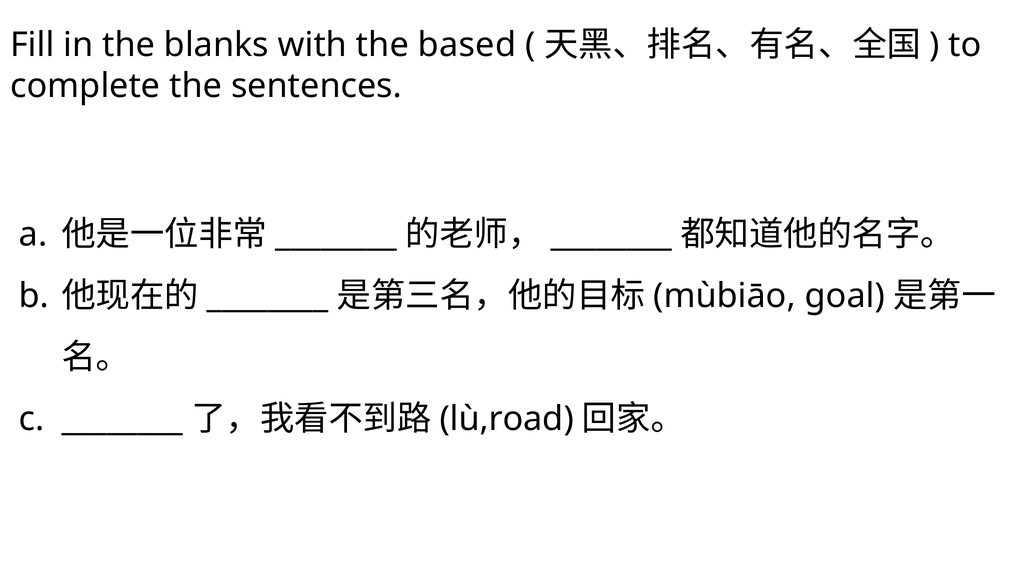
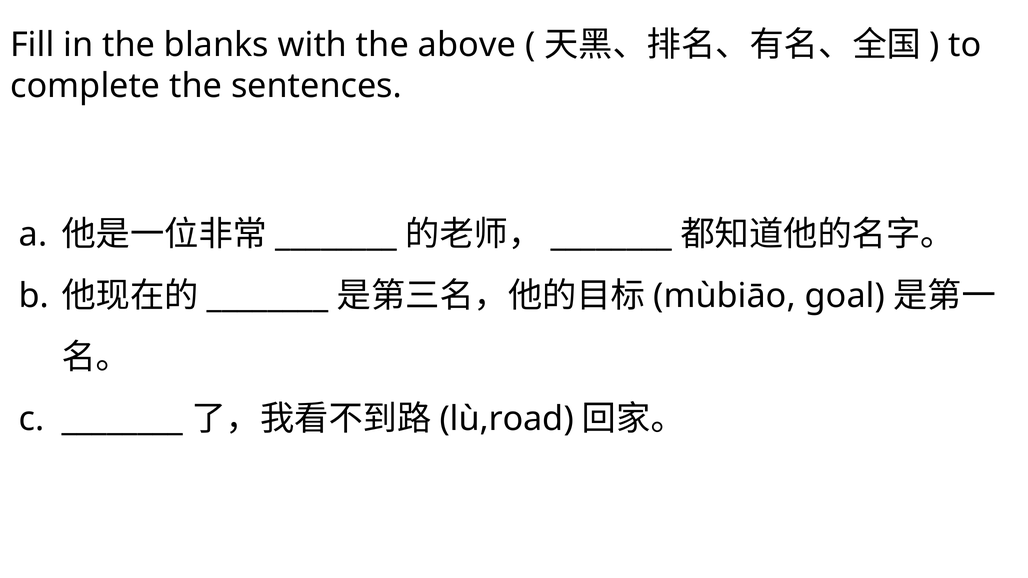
based: based -> above
